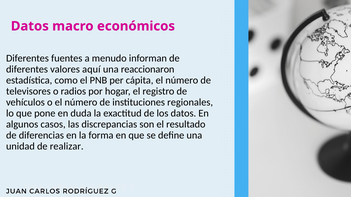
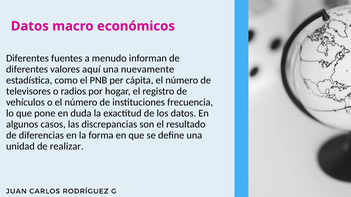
reaccionaron: reaccionaron -> nuevamente
regionales: regionales -> frecuencia
